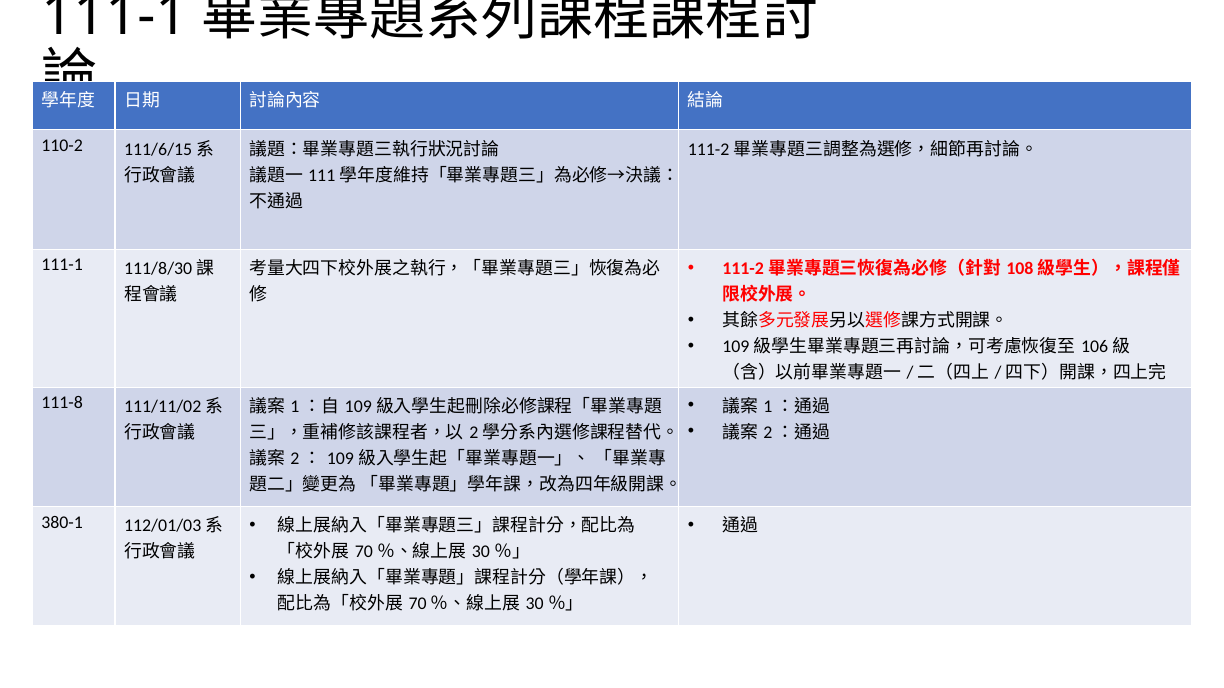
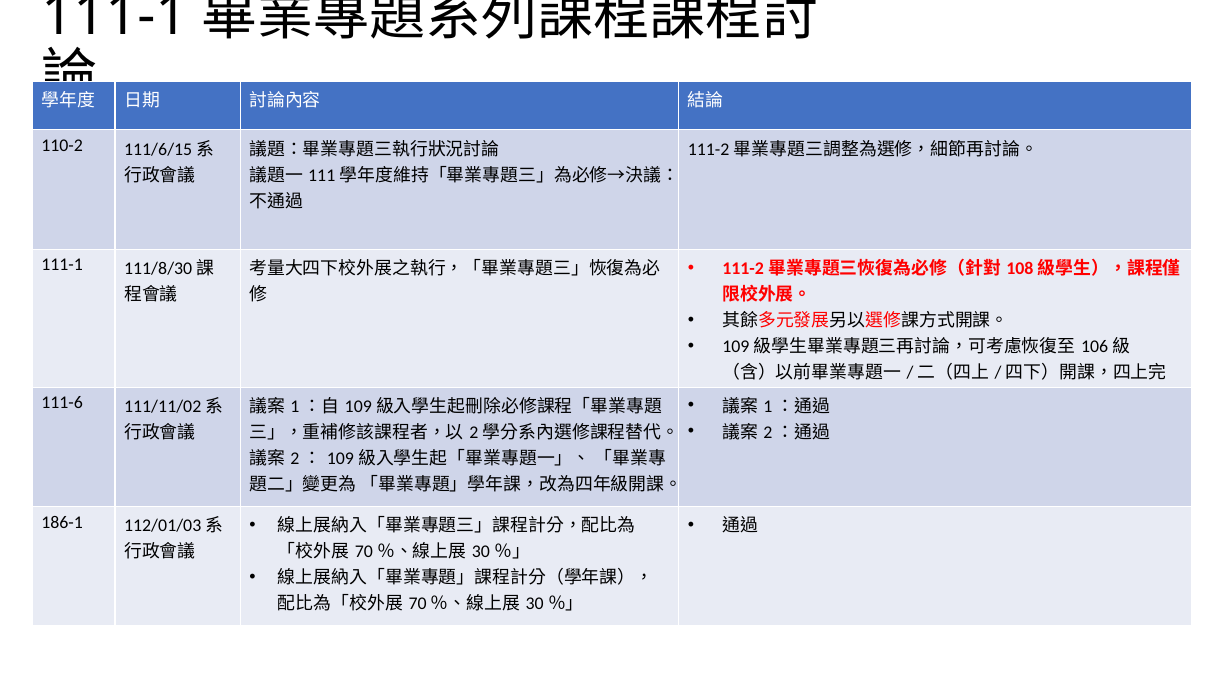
111-8: 111-8 -> 111-6
380-1: 380-1 -> 186-1
